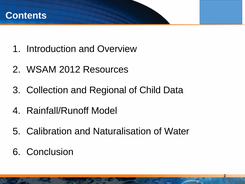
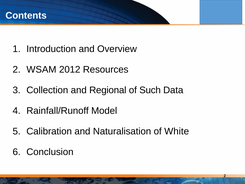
Child: Child -> Such
Water: Water -> White
